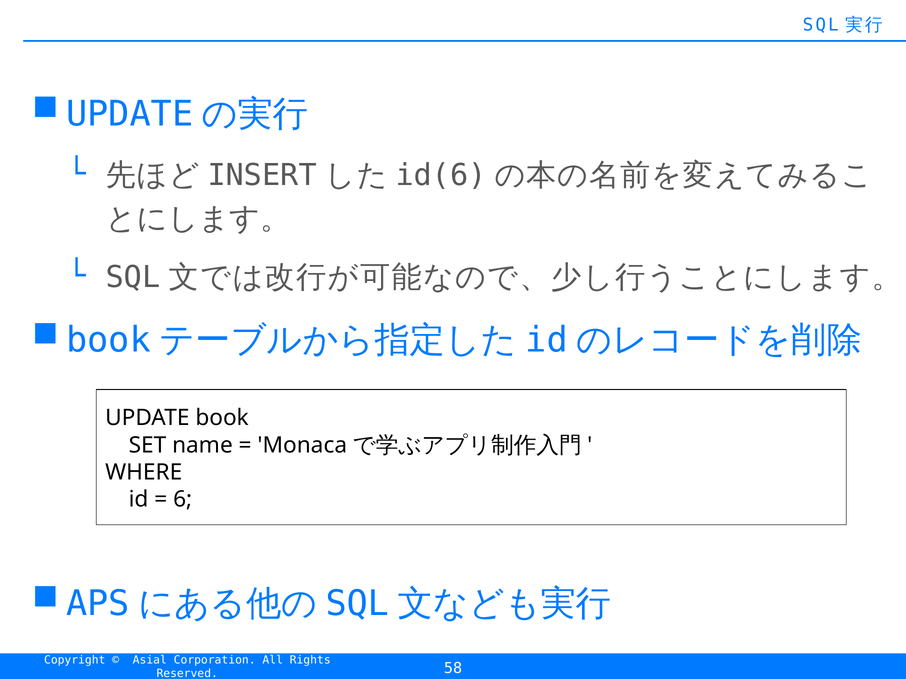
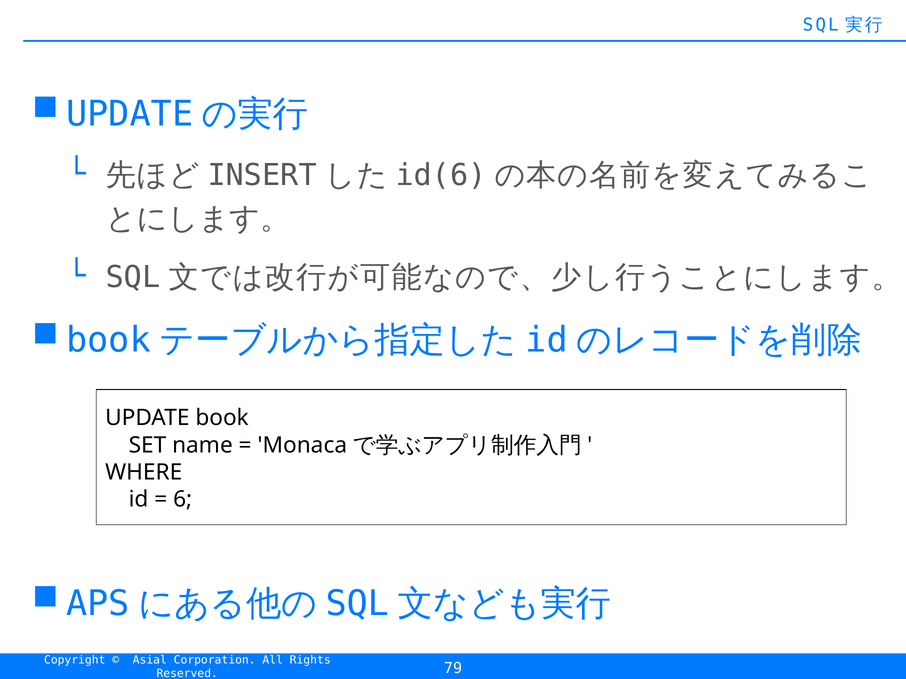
58: 58 -> 79
